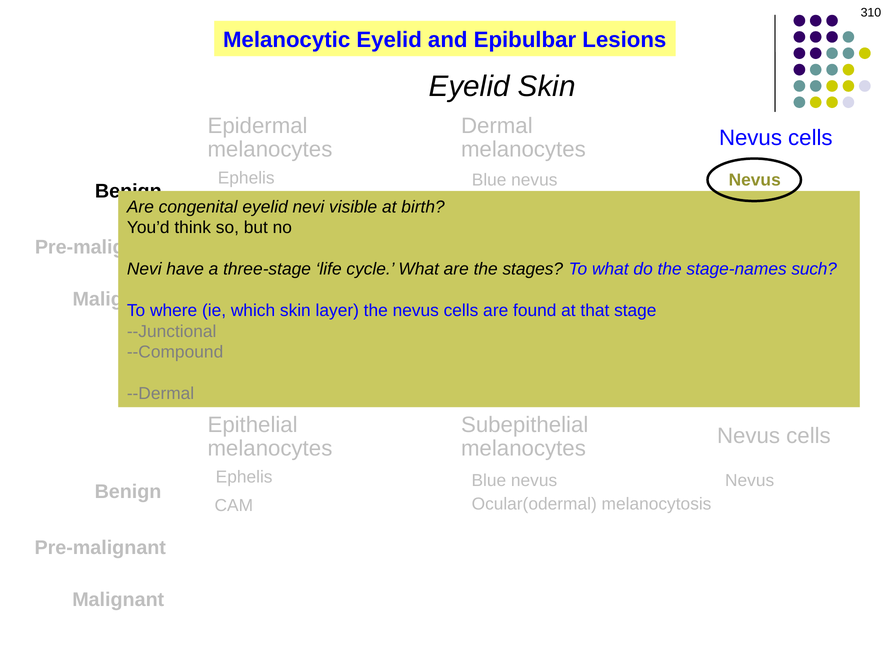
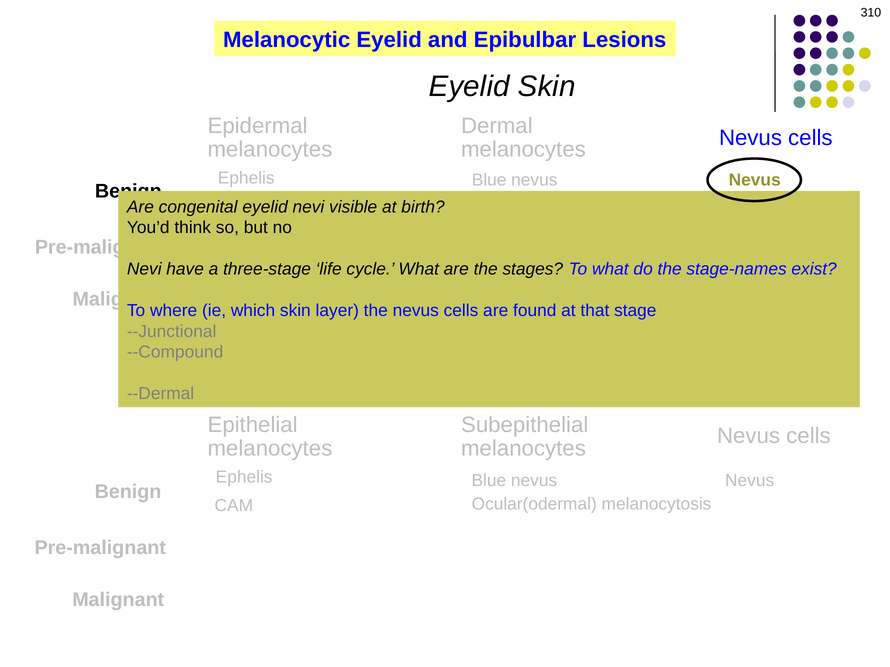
such: such -> exist
